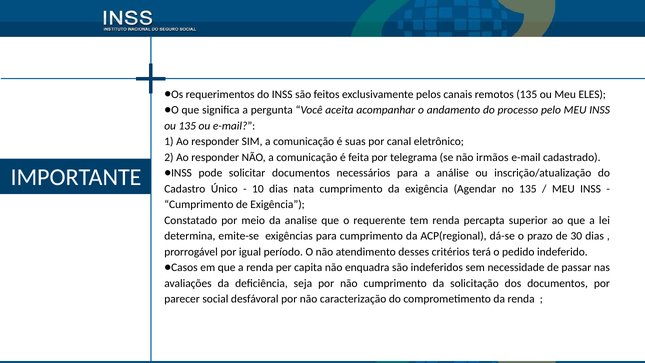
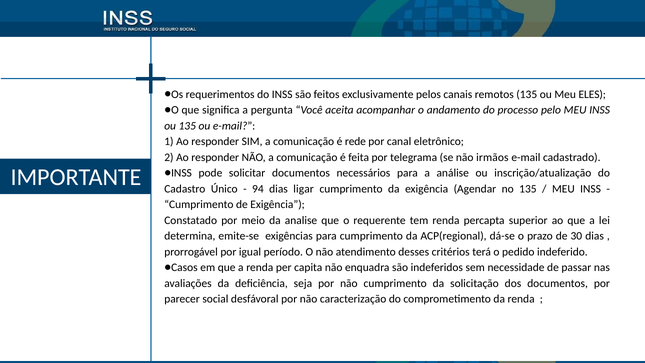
suas: suas -> rede
10: 10 -> 94
nata: nata -> ligar
